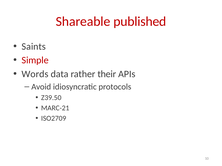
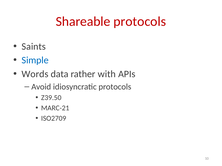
Shareable published: published -> protocols
Simple colour: red -> blue
their: their -> with
